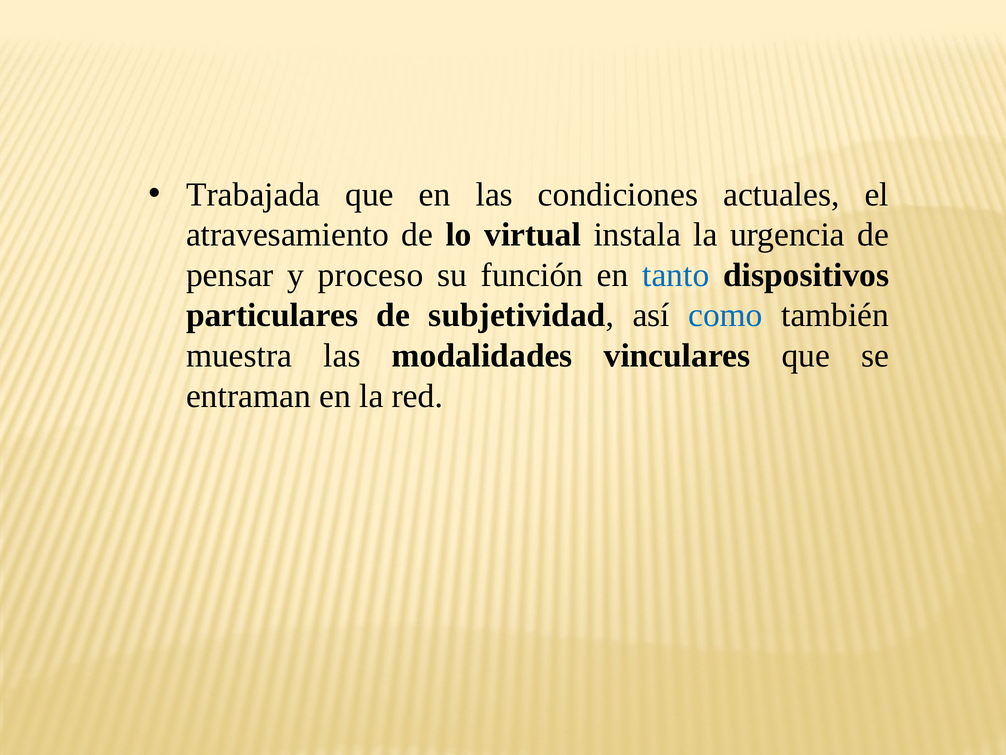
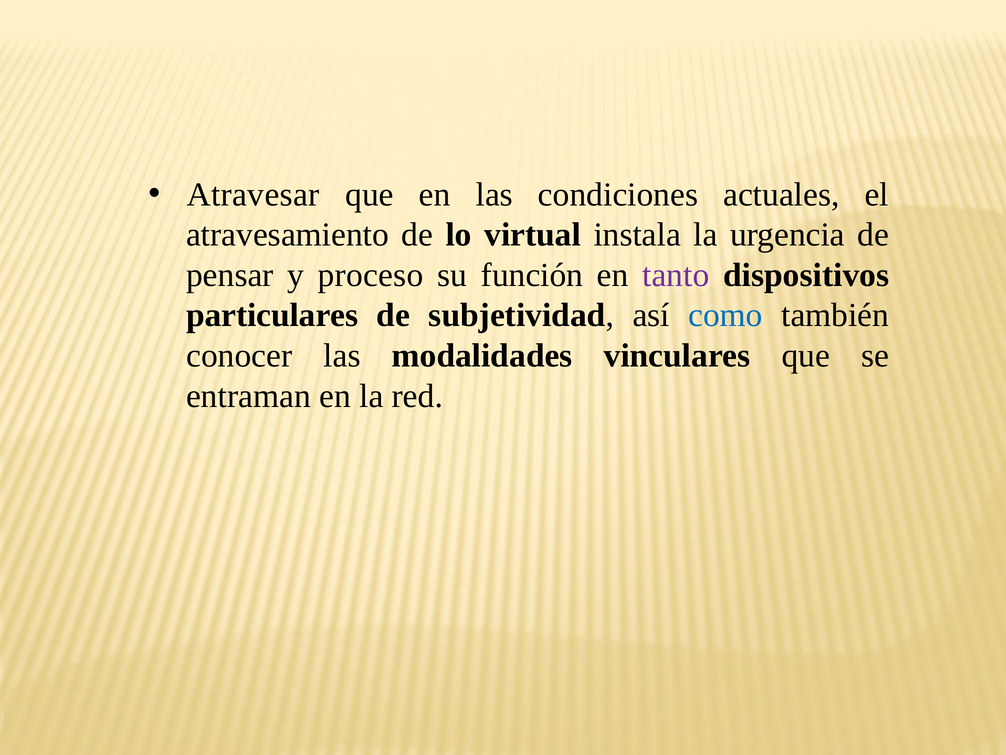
Trabajada: Trabajada -> Atravesar
tanto colour: blue -> purple
muestra: muestra -> conocer
